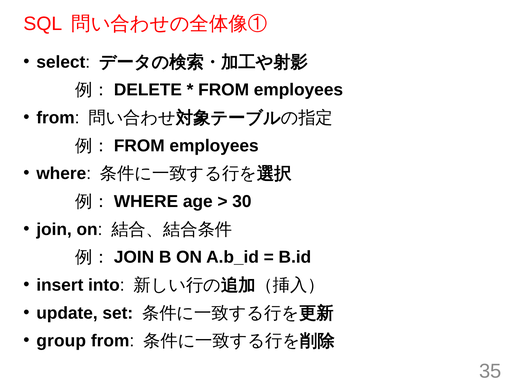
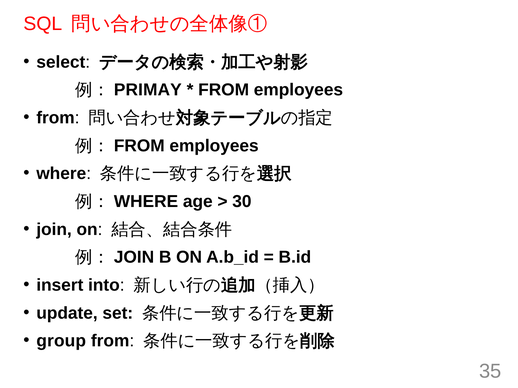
DELETE: DELETE -> PRIMAY
